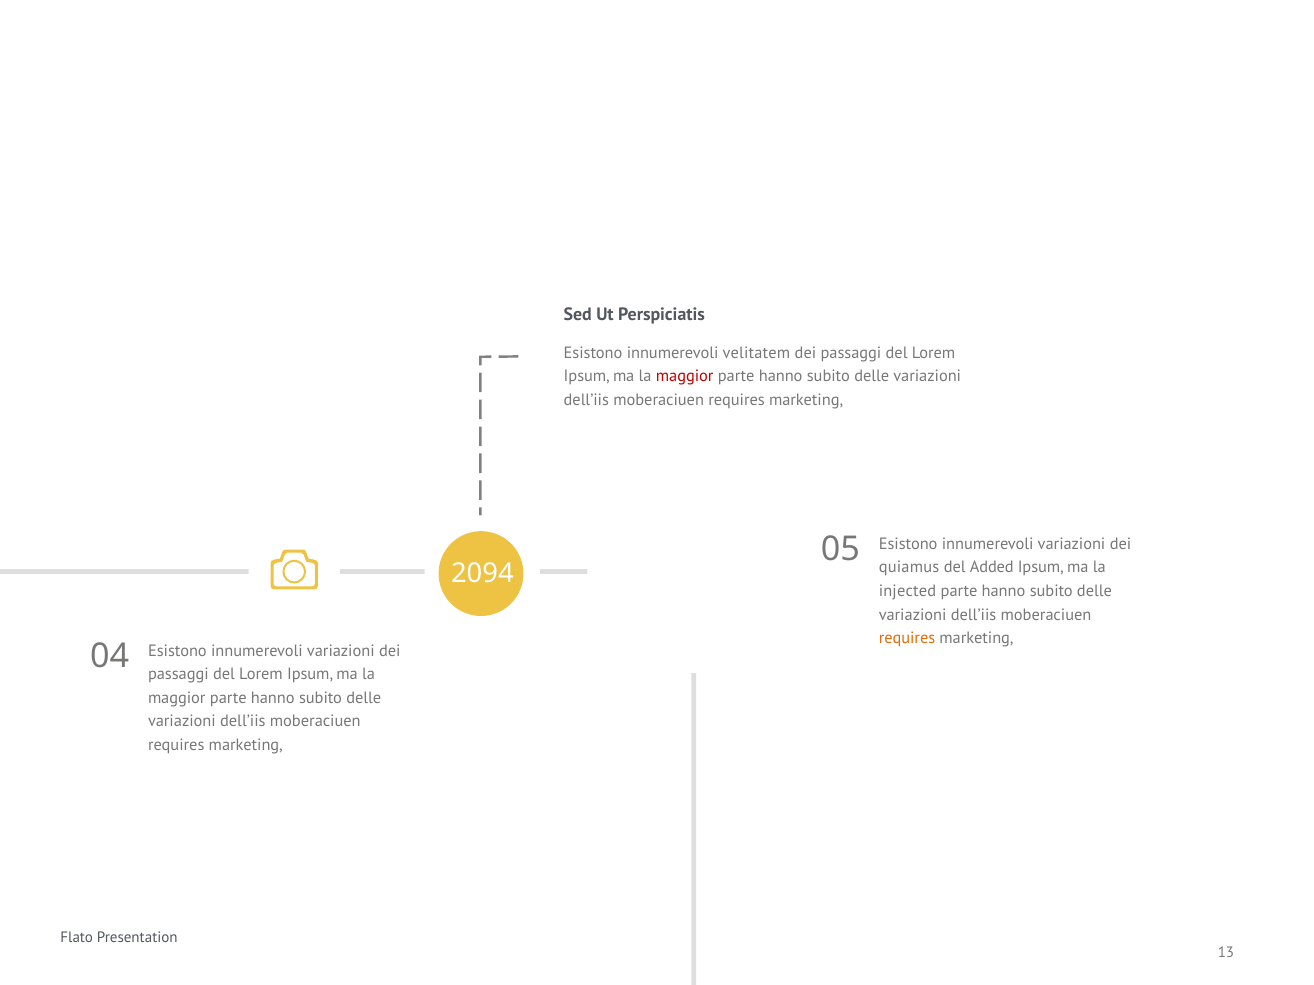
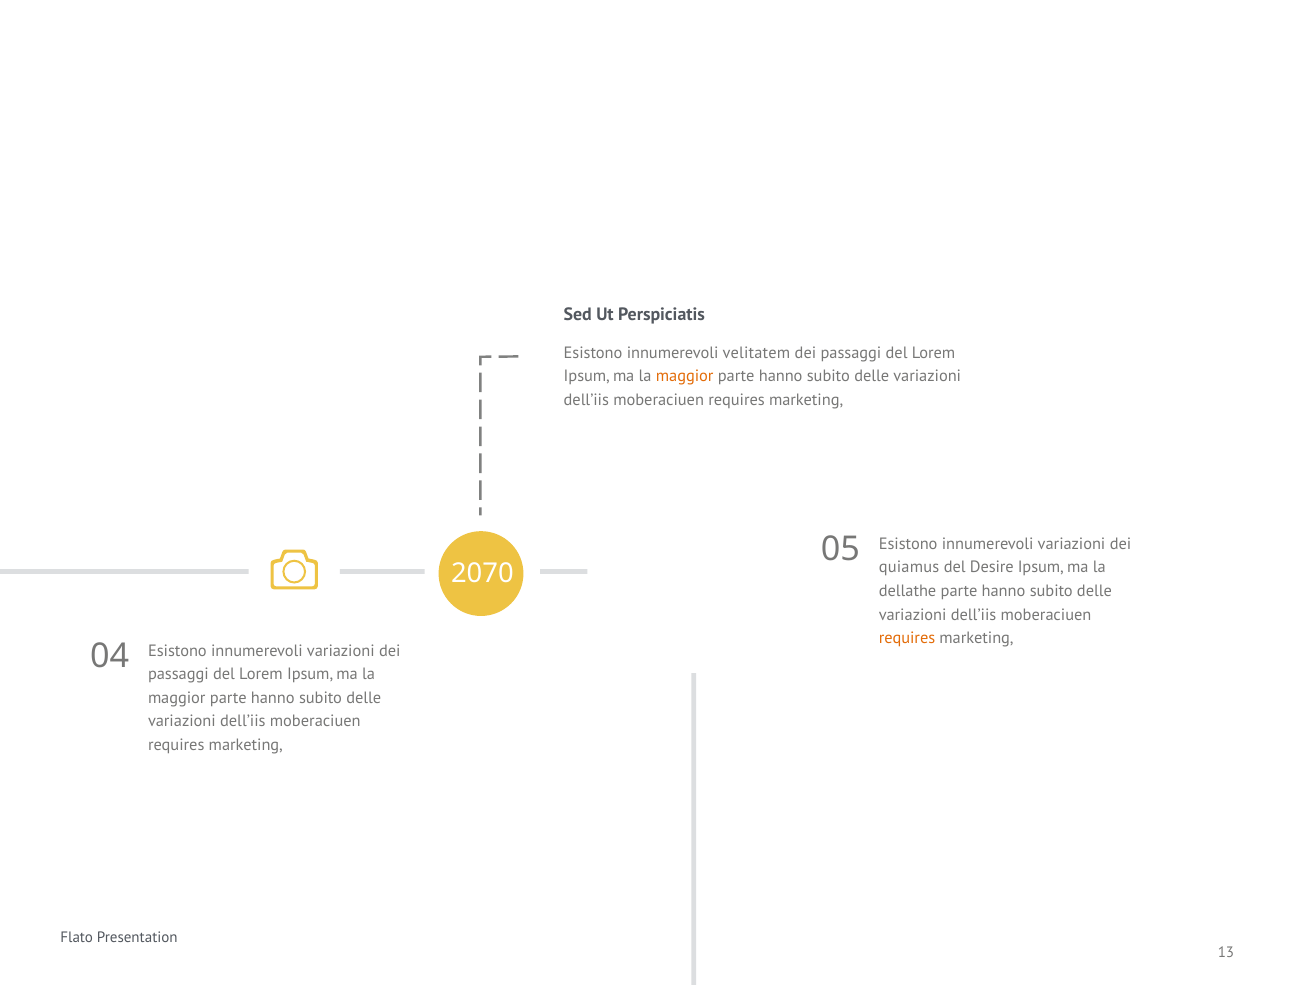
maggior at (685, 377) colour: red -> orange
Added: Added -> Desire
2094: 2094 -> 2070
injected: injected -> dellathe
